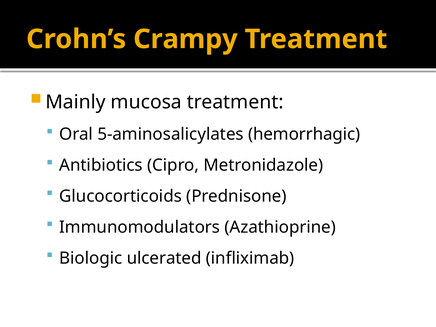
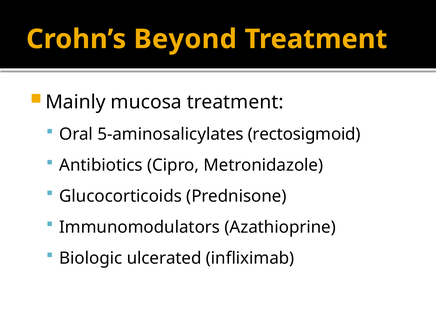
Crampy: Crampy -> Beyond
hemorrhagic: hemorrhagic -> rectosigmoid
